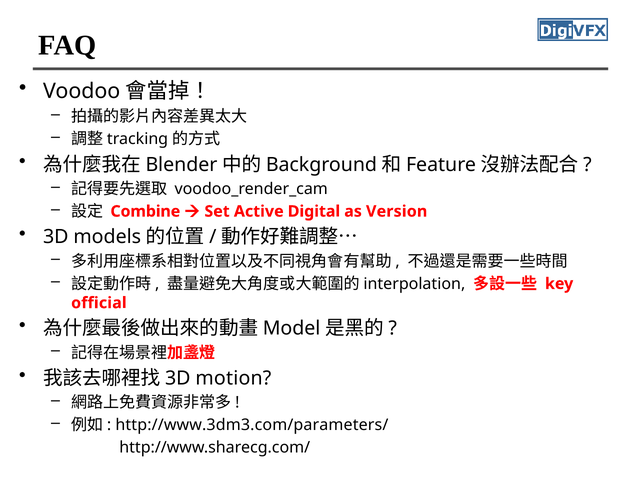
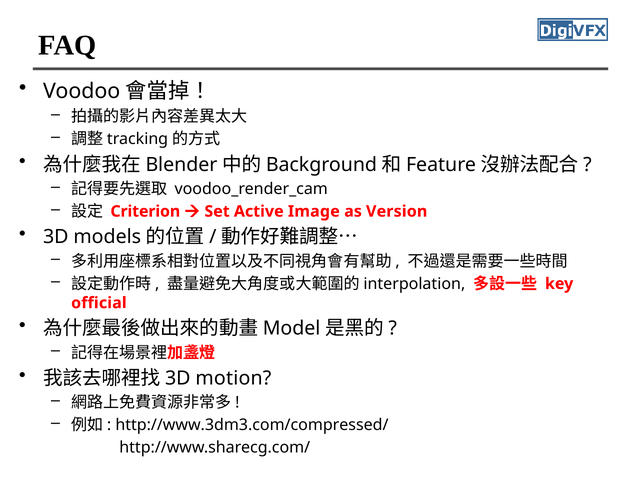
Combine: Combine -> Criterion
Digital: Digital -> Image
http://www.3dm3.com/parameters/: http://www.3dm3.com/parameters/ -> http://www.3dm3.com/compressed/
